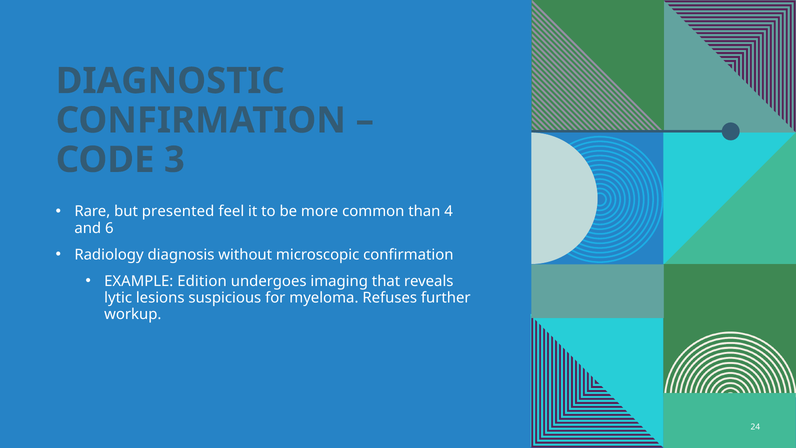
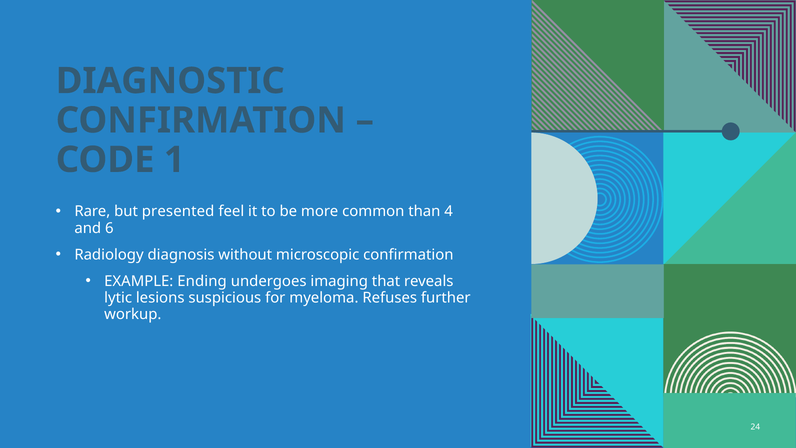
3: 3 -> 1
Edition: Edition -> Ending
